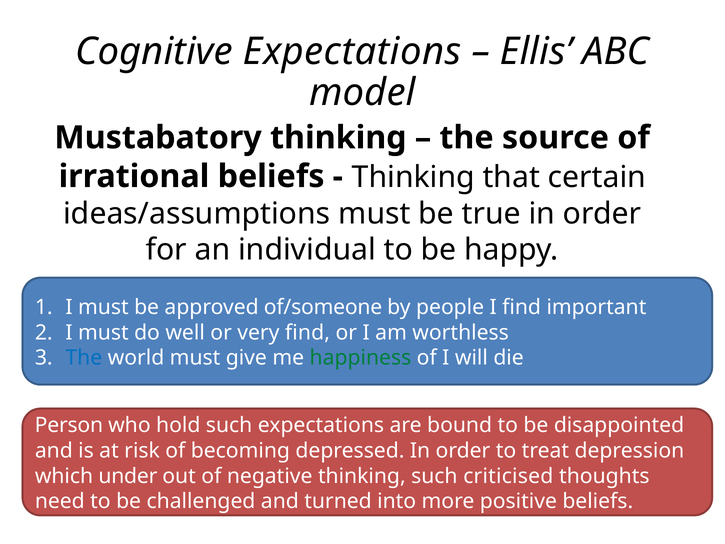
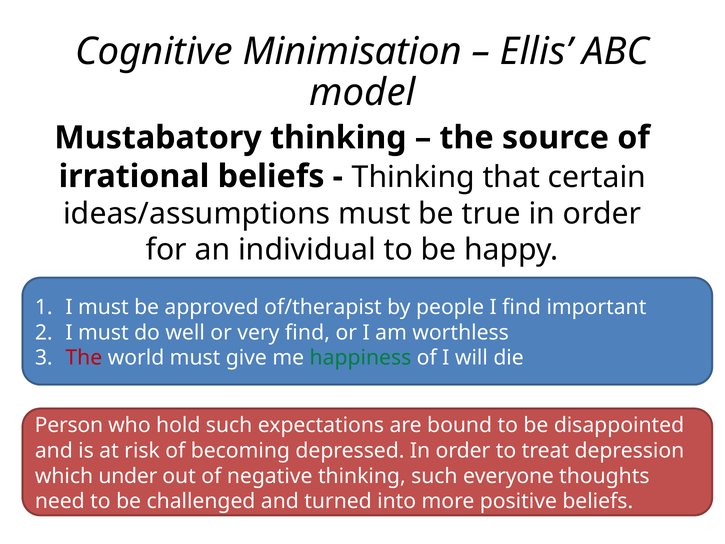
Cognitive Expectations: Expectations -> Minimisation
of/someone: of/someone -> of/therapist
The at (84, 358) colour: blue -> red
criticised: criticised -> everyone
